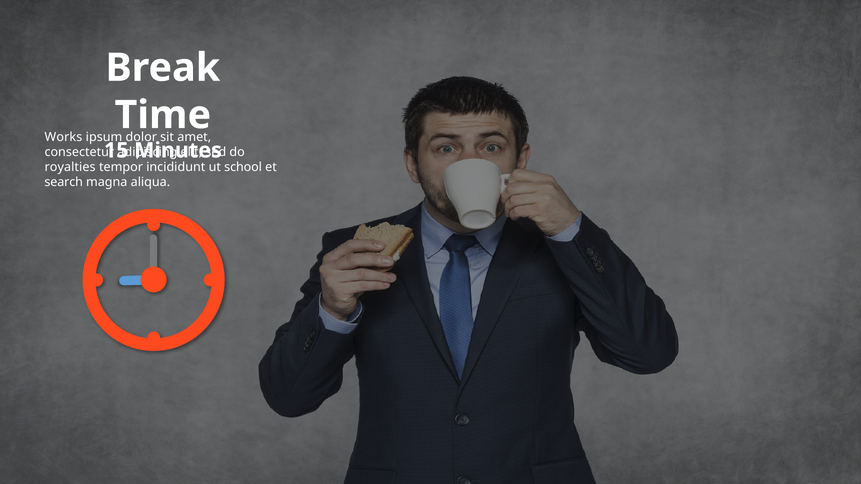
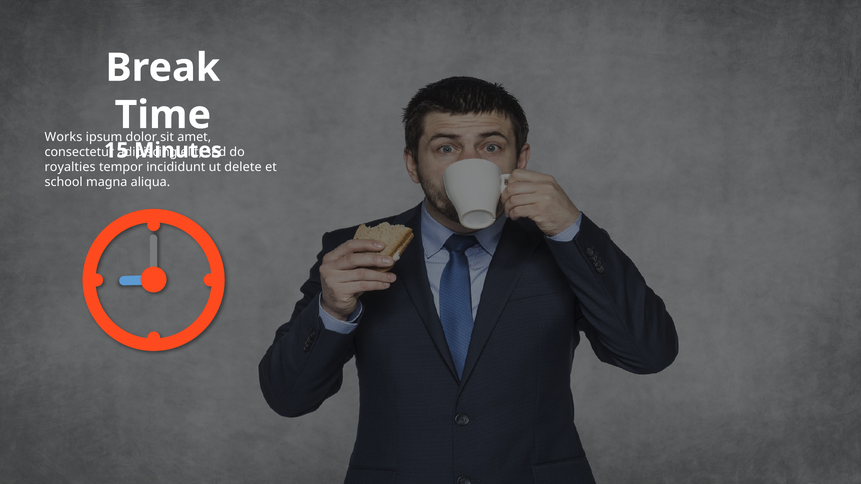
school: school -> delete
search: search -> school
